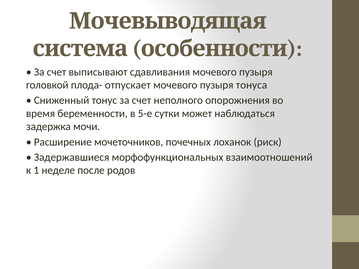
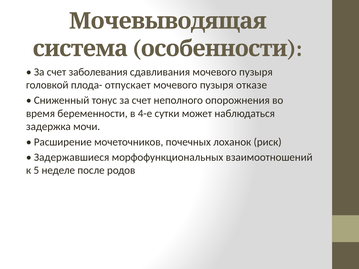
выписывают: выписывают -> заболевания
тонуса: тонуса -> отказе
5-е: 5-е -> 4-е
1: 1 -> 5
